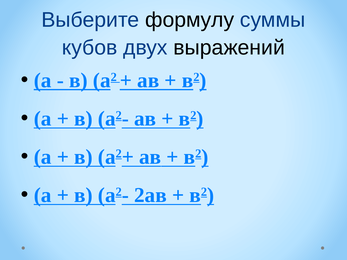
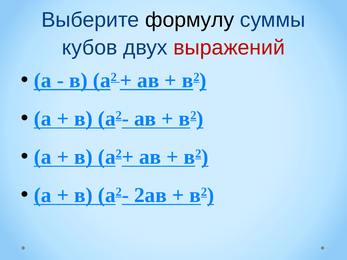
выражений colour: black -> red
